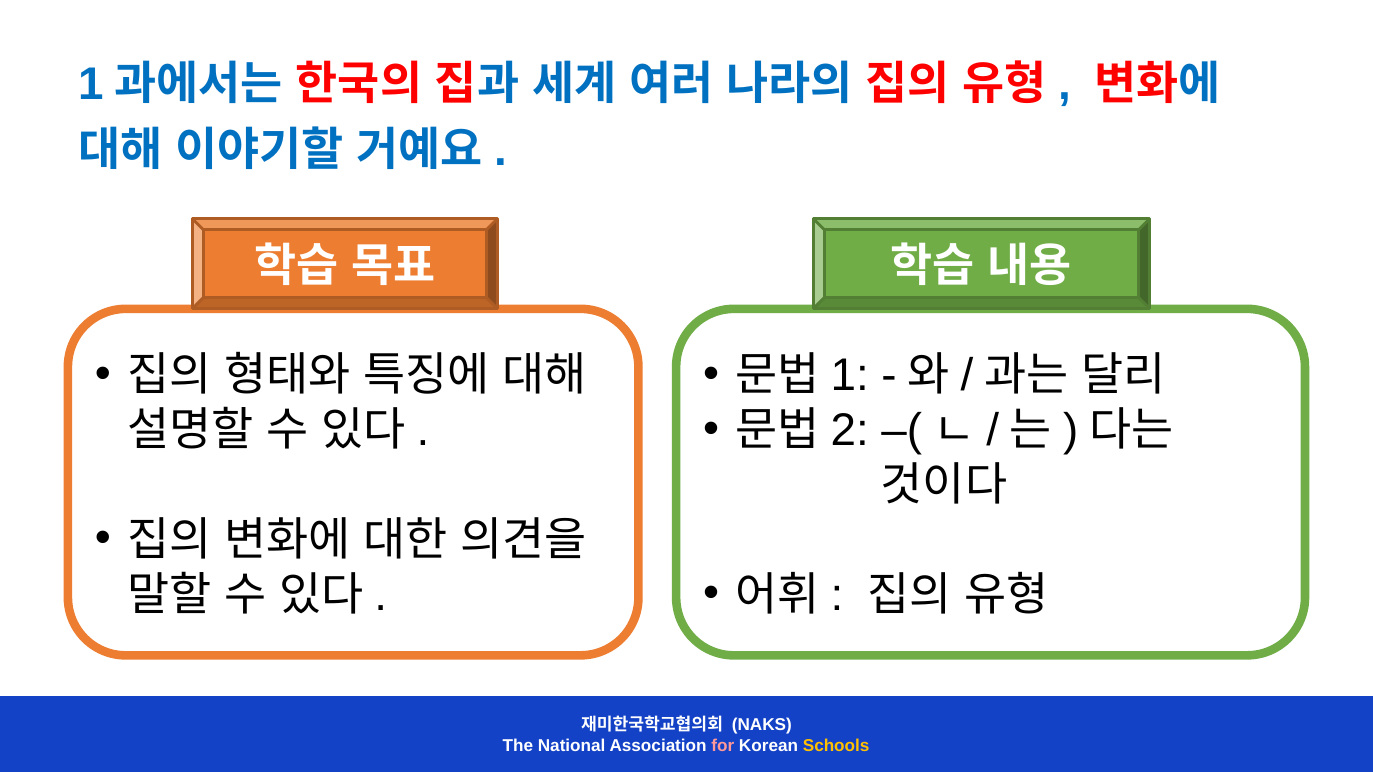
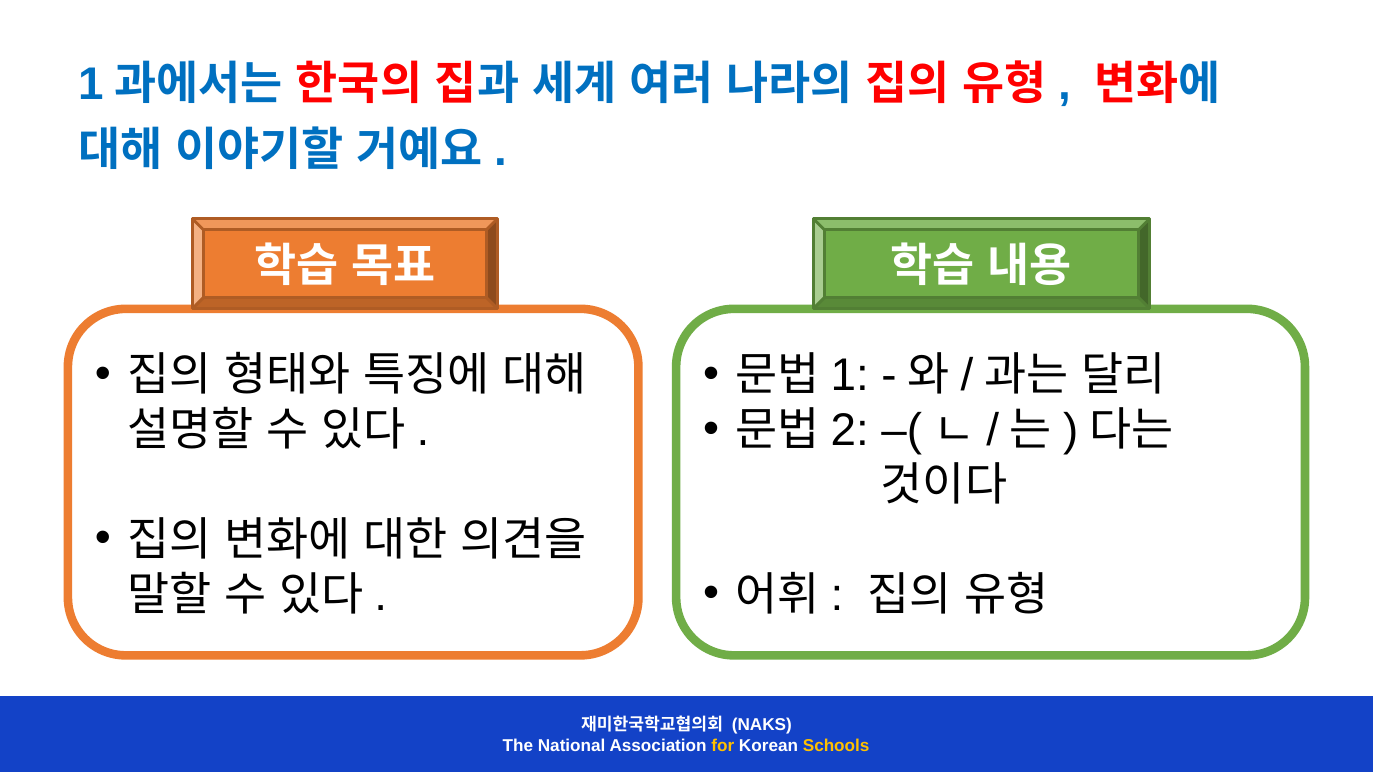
for colour: pink -> yellow
